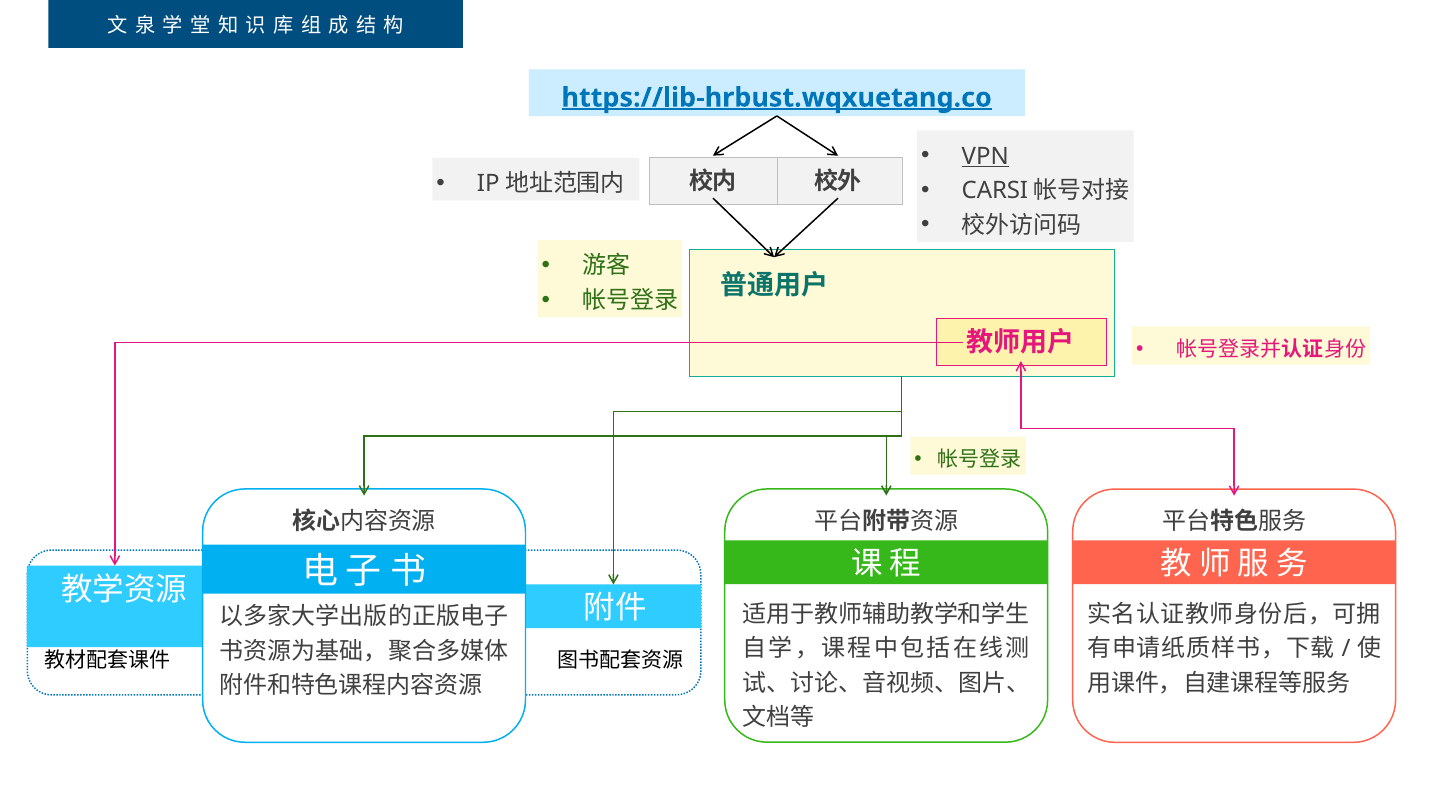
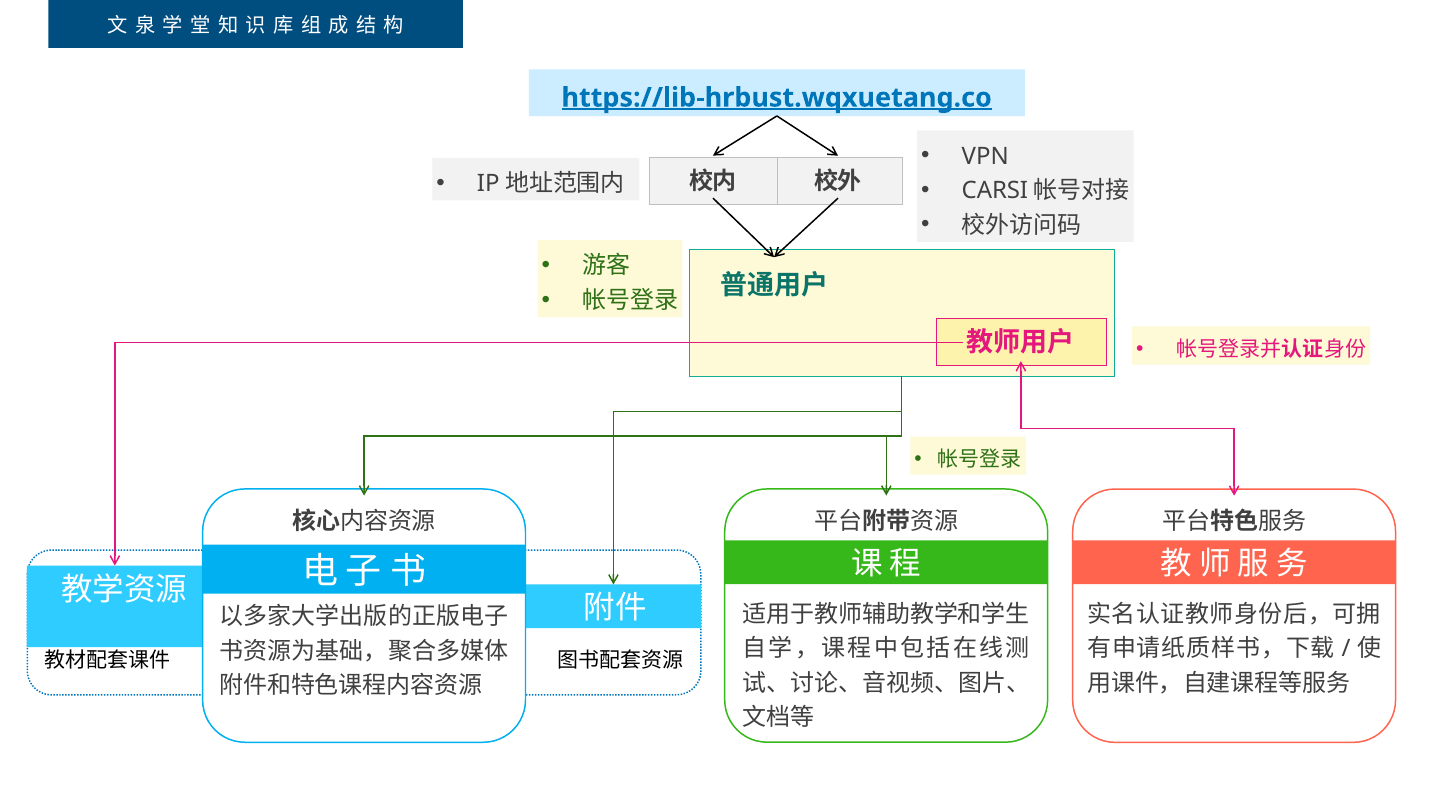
VPN underline: present -> none
